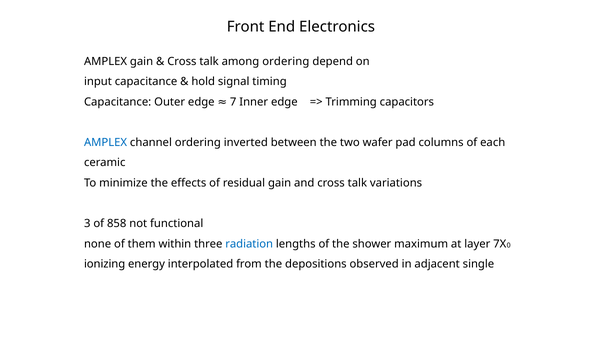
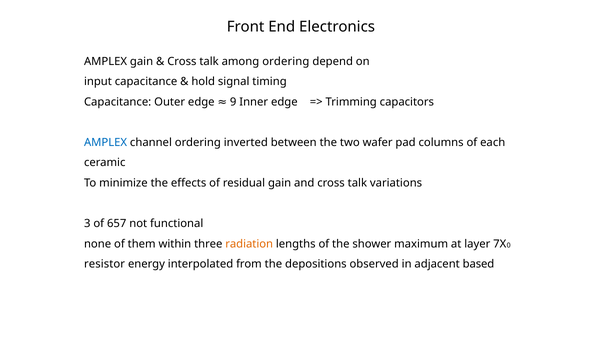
7: 7 -> 9
858: 858 -> 657
radiation colour: blue -> orange
ionizing: ionizing -> resistor
single: single -> based
